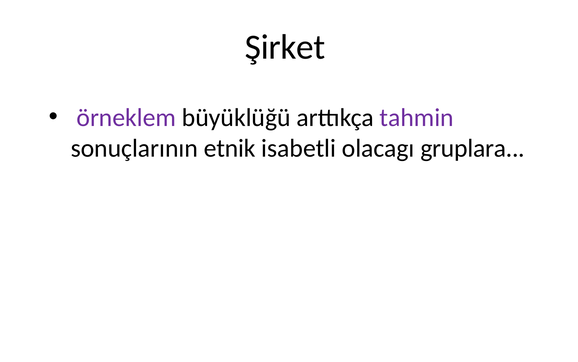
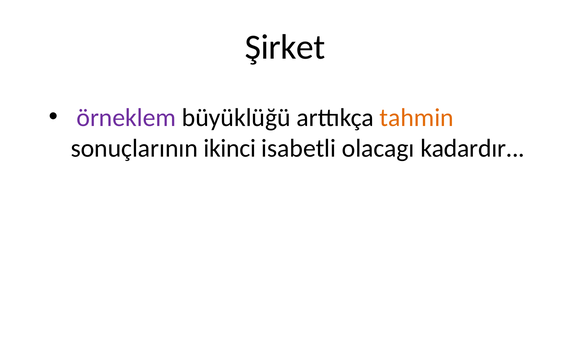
tahmin colour: purple -> orange
etnik: etnik -> ikinci
gruplara: gruplara -> kadardır
